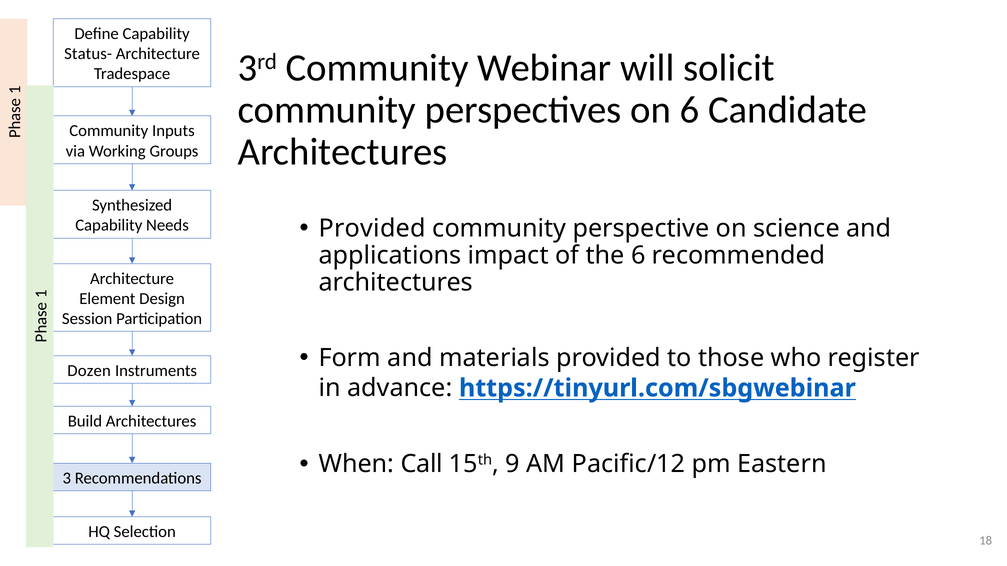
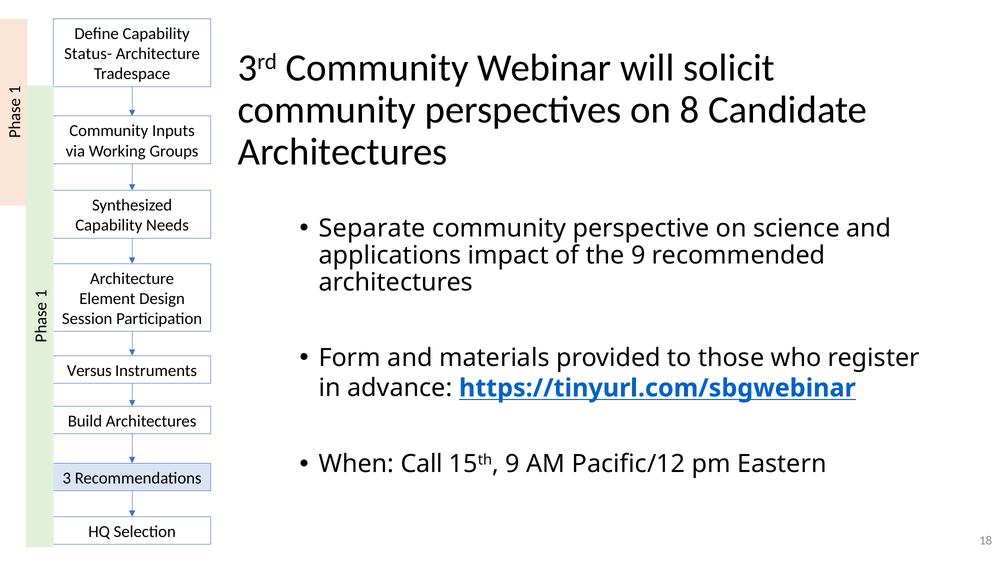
on 6: 6 -> 8
Provided at (372, 229): Provided -> Separate
the 6: 6 -> 9
Dozen: Dozen -> Versus
